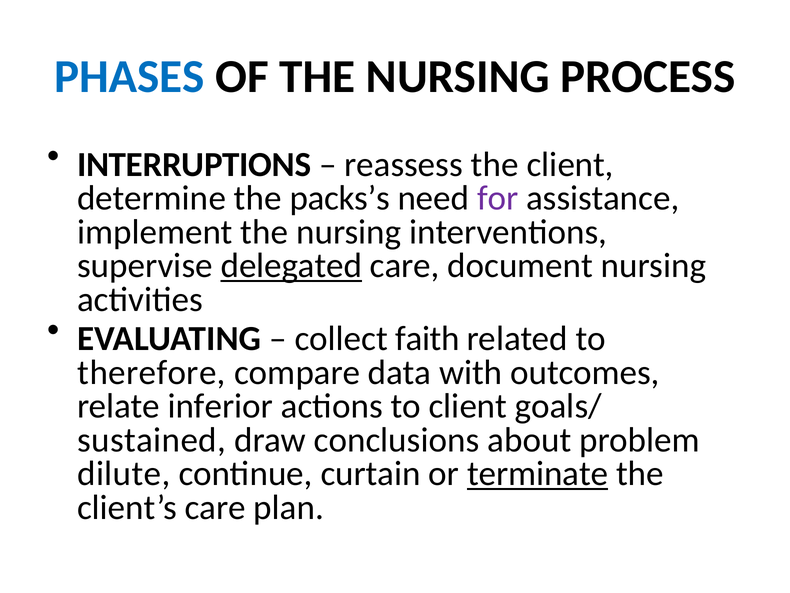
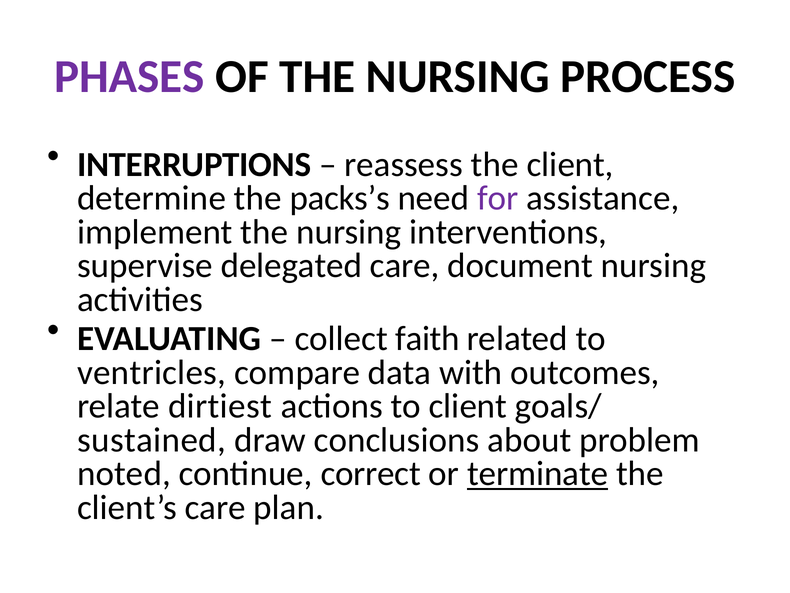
PHASES colour: blue -> purple
delegated underline: present -> none
therefore: therefore -> ventricles
inferior: inferior -> dirtiest
dilute: dilute -> noted
curtain: curtain -> correct
